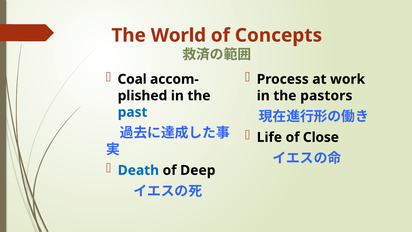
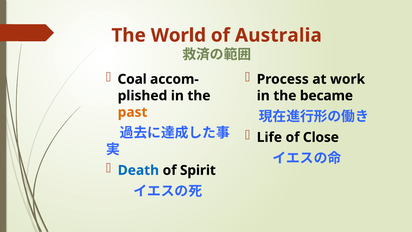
Concepts: Concepts -> Australia
pastors: pastors -> became
past colour: blue -> orange
Deep: Deep -> Spirit
